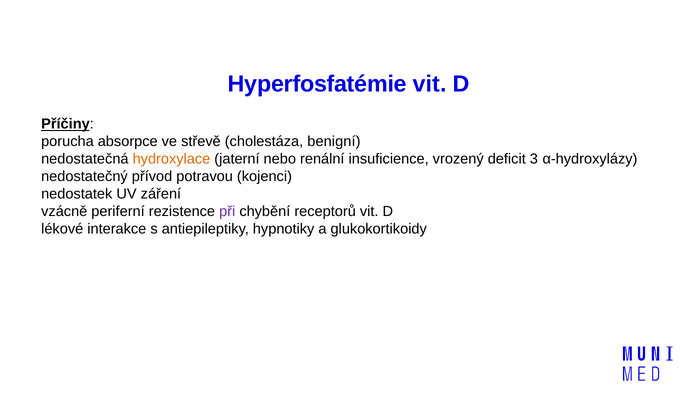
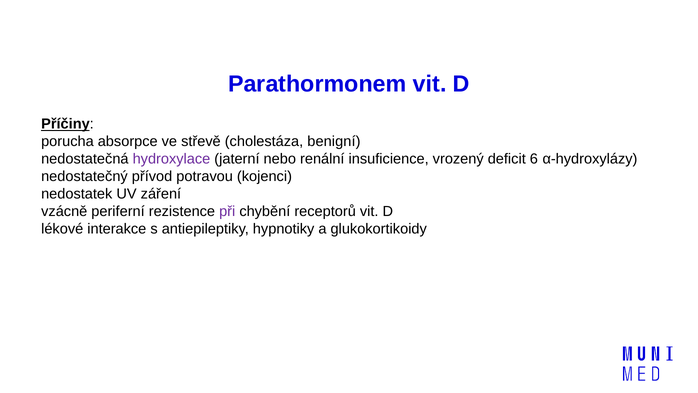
Hyperfosfatémie: Hyperfosfatémie -> Parathormonem
hydroxylace colour: orange -> purple
3: 3 -> 6
